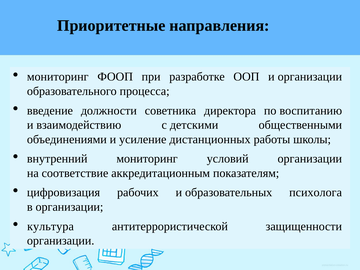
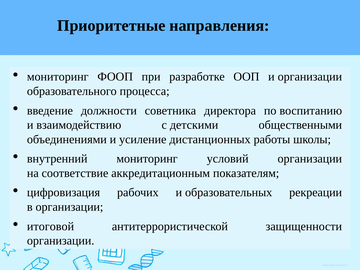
психолога: психолога -> рекреации
культура: культура -> итоговой
